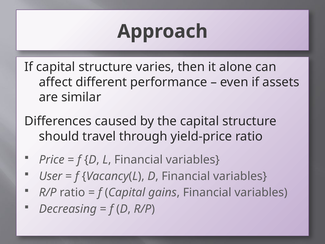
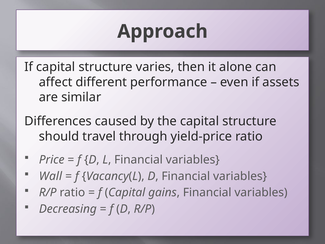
User: User -> Wall
